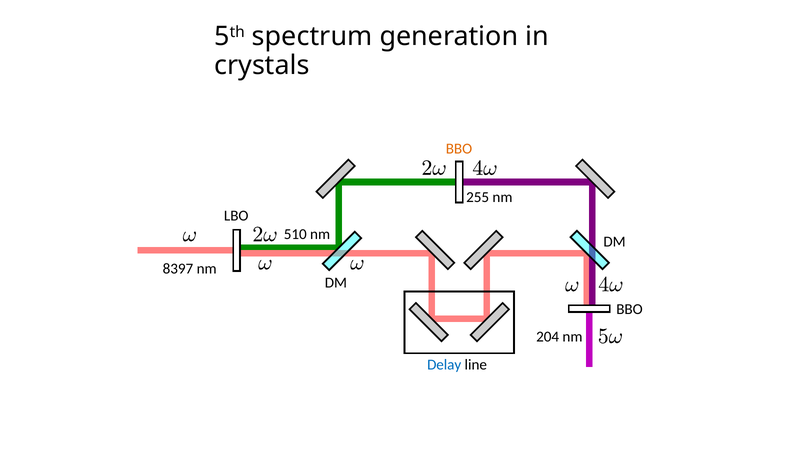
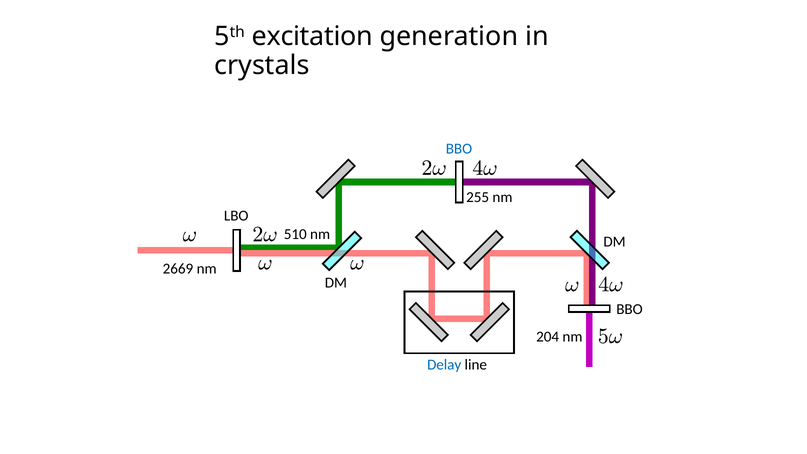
spectrum: spectrum -> excitation
BBO at (459, 149) colour: orange -> blue
8397: 8397 -> 2669
